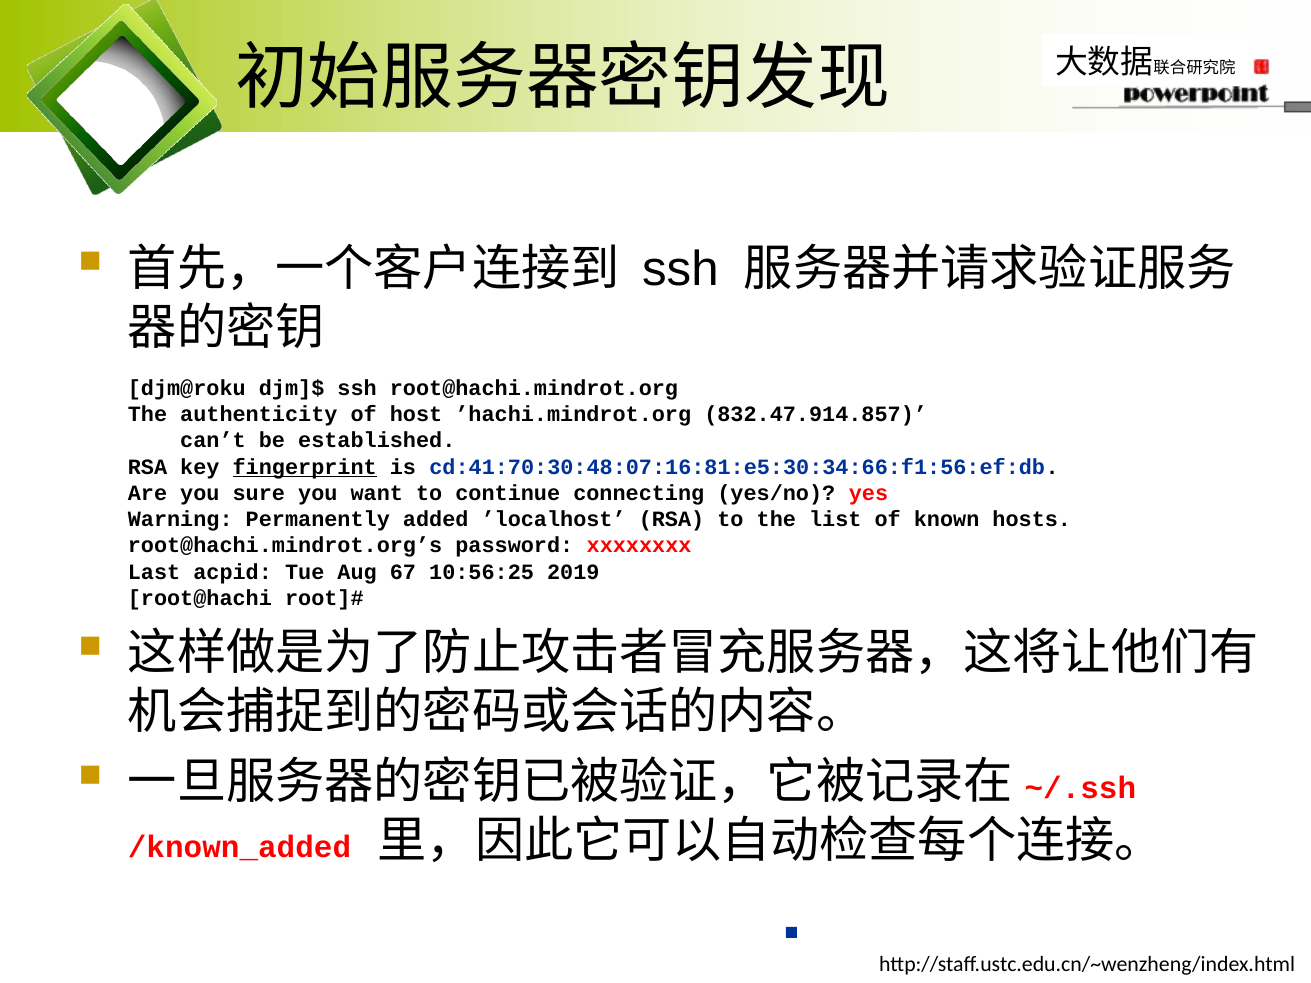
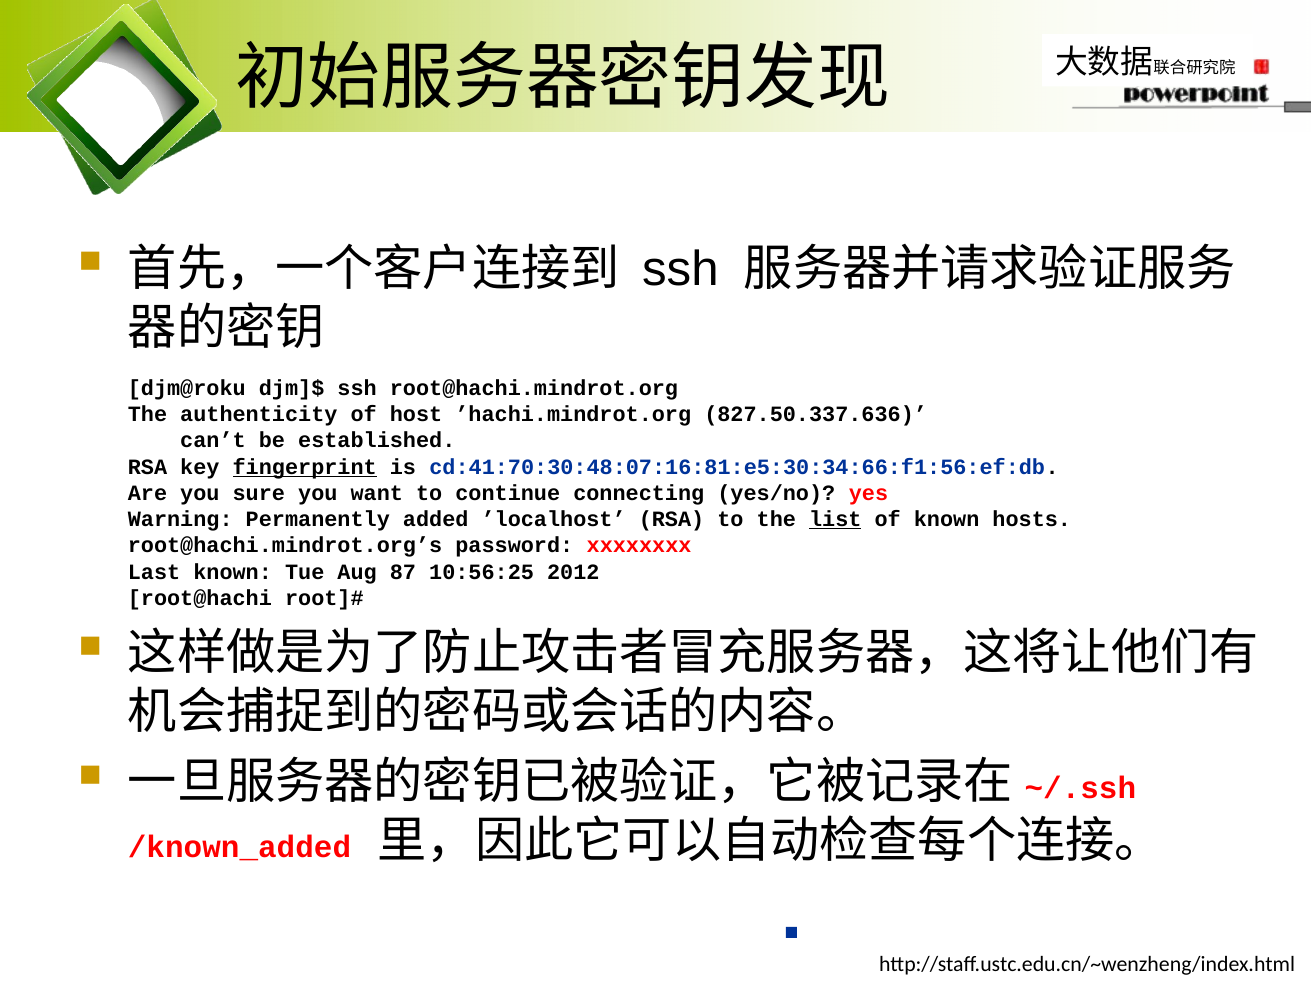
832.47.914.857: 832.47.914.857 -> 827.50.337.636
list underline: none -> present
Last acpid: acpid -> known
67: 67 -> 87
2019: 2019 -> 2012
